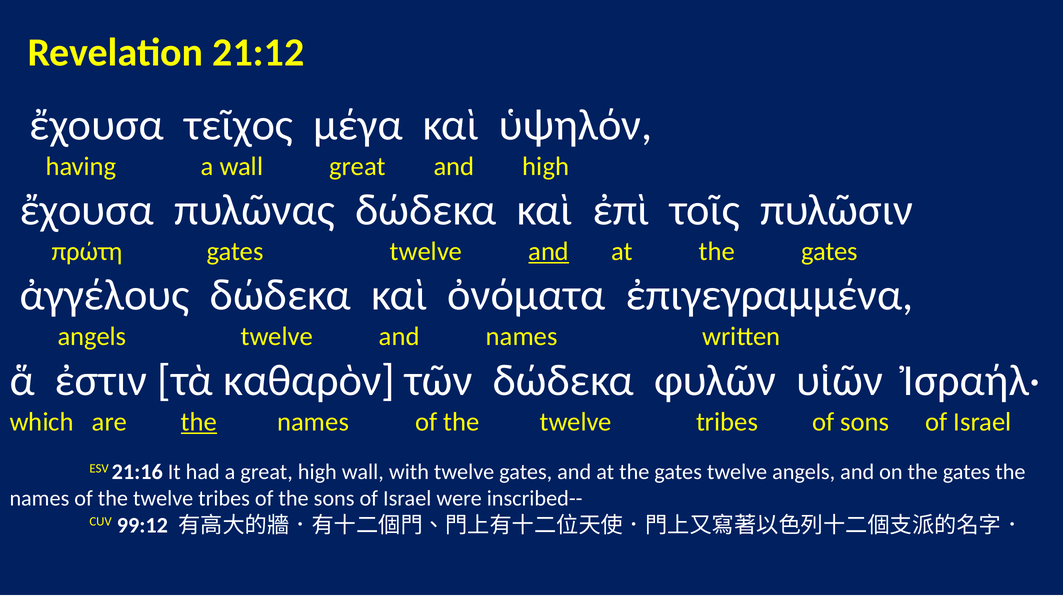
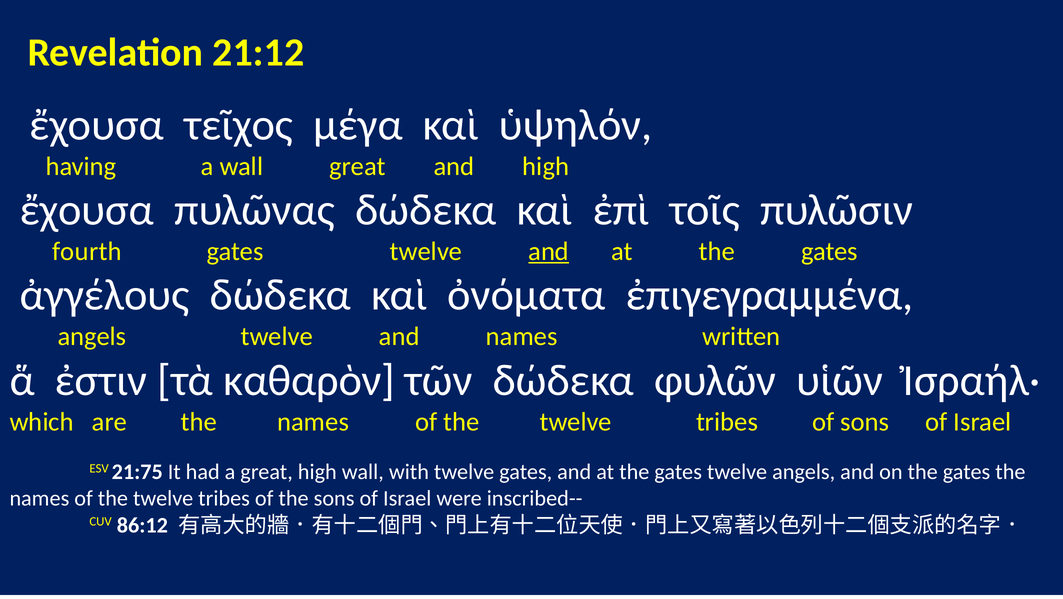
πρώτη: πρώτη -> fourth
the at (199, 422) underline: present -> none
21:16: 21:16 -> 21:75
99:12: 99:12 -> 86:12
